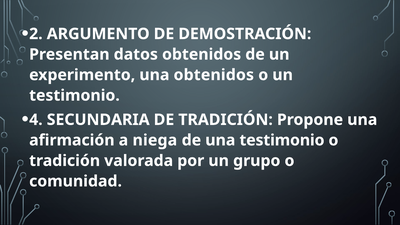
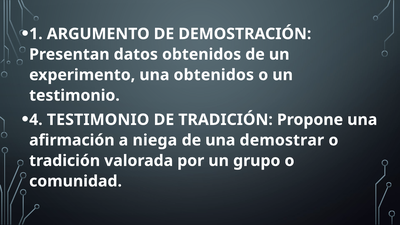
2: 2 -> 1
4 SECUNDARIA: SECUNDARIA -> TESTIMONIO
una testimonio: testimonio -> demostrar
